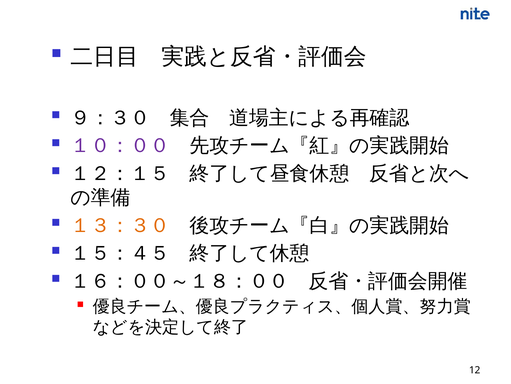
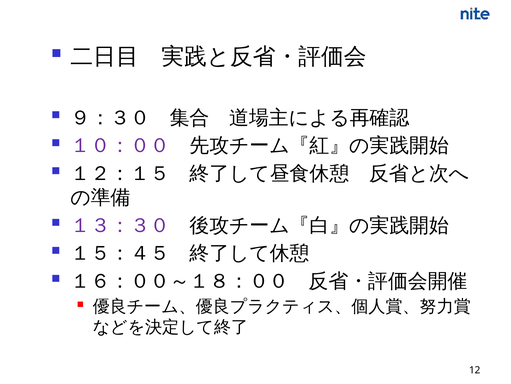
１３：３０ colour: orange -> purple
